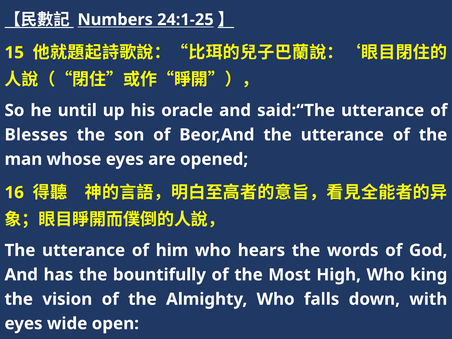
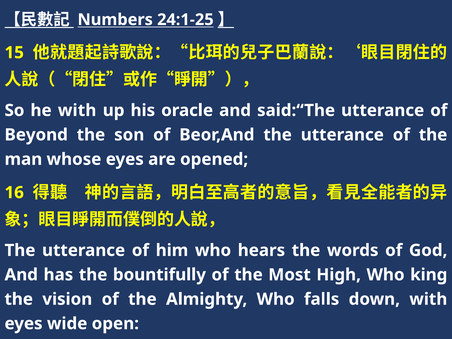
he until: until -> with
Blesses: Blesses -> Beyond
